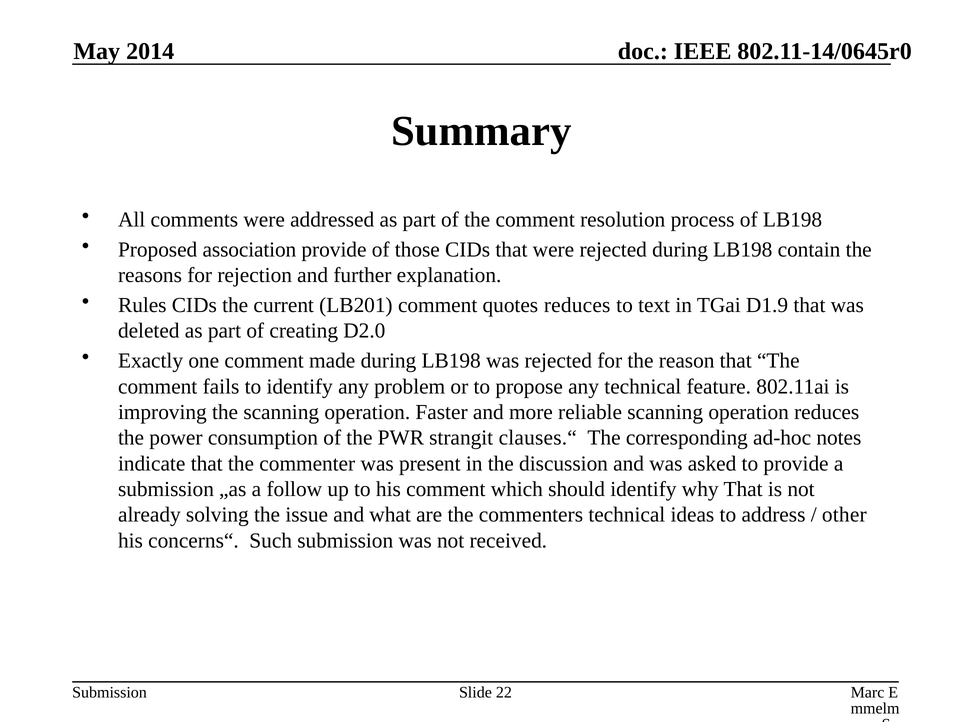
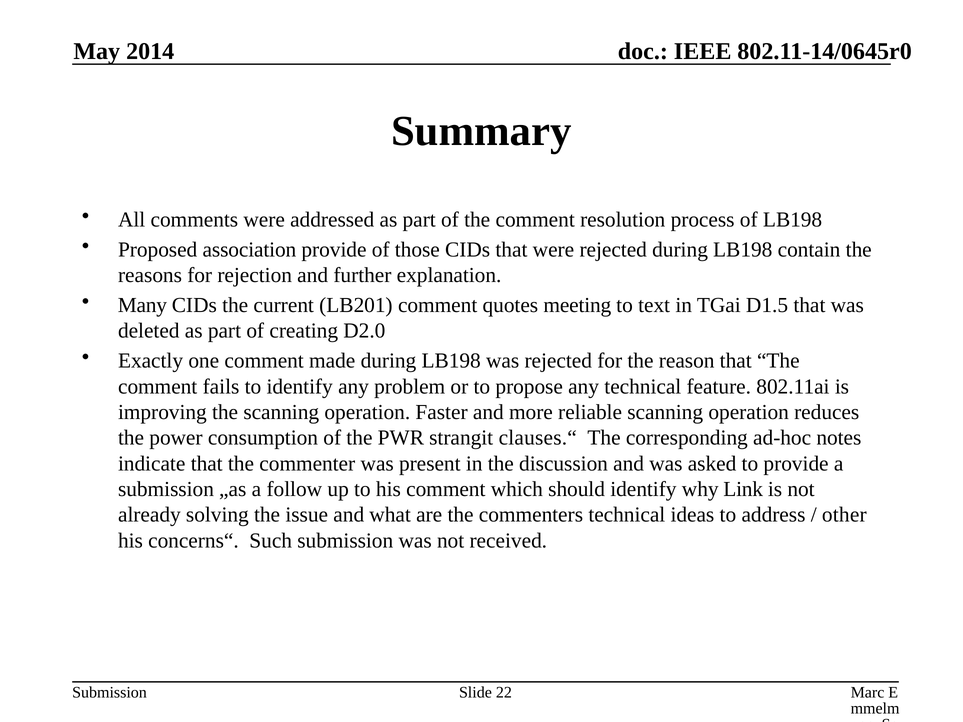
Rules: Rules -> Many
quotes reduces: reduces -> meeting
D1.9: D1.9 -> D1.5
why That: That -> Link
